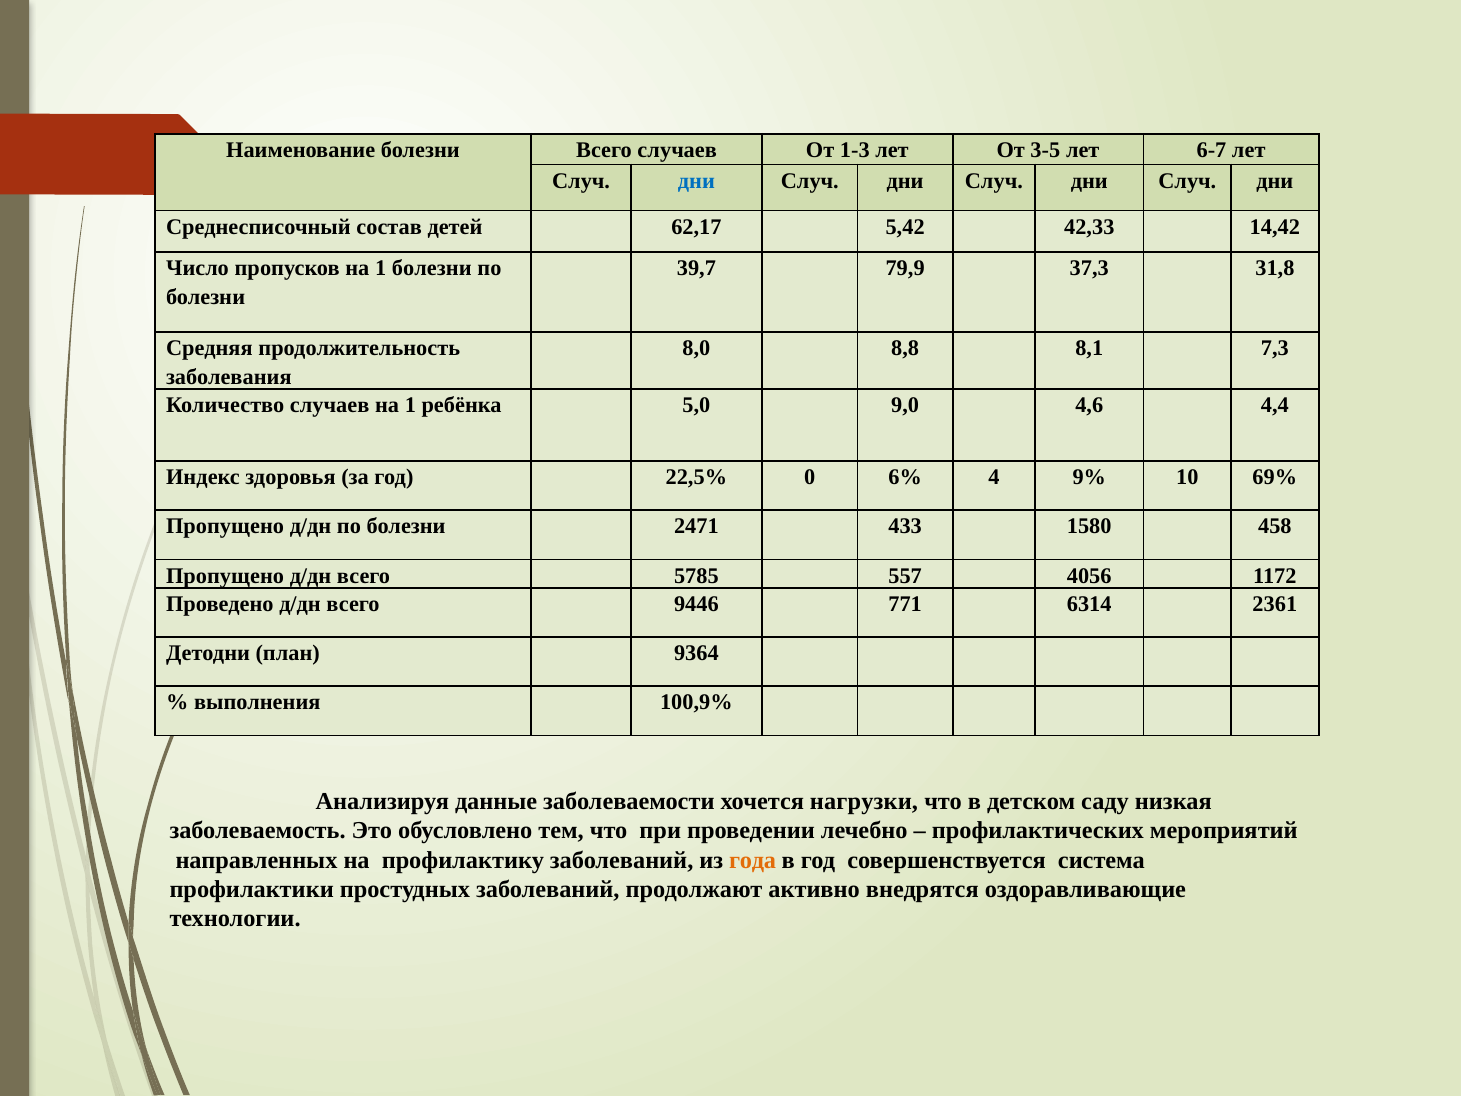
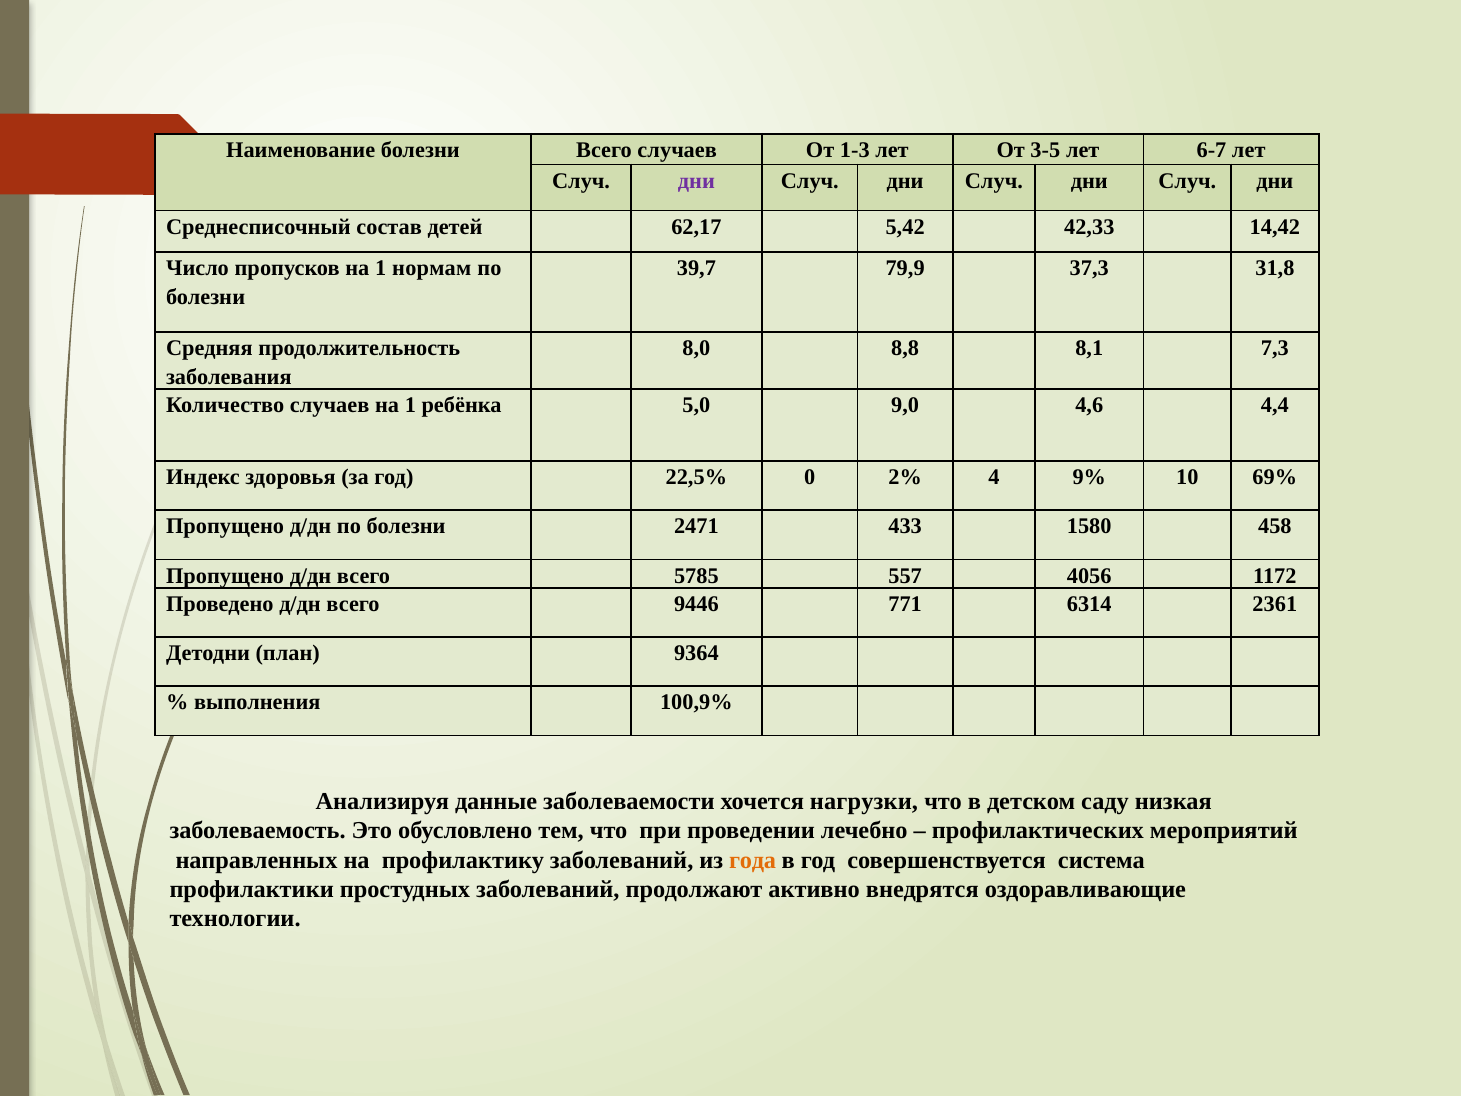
дни at (696, 181) colour: blue -> purple
1 болезни: болезни -> нормам
6%: 6% -> 2%
